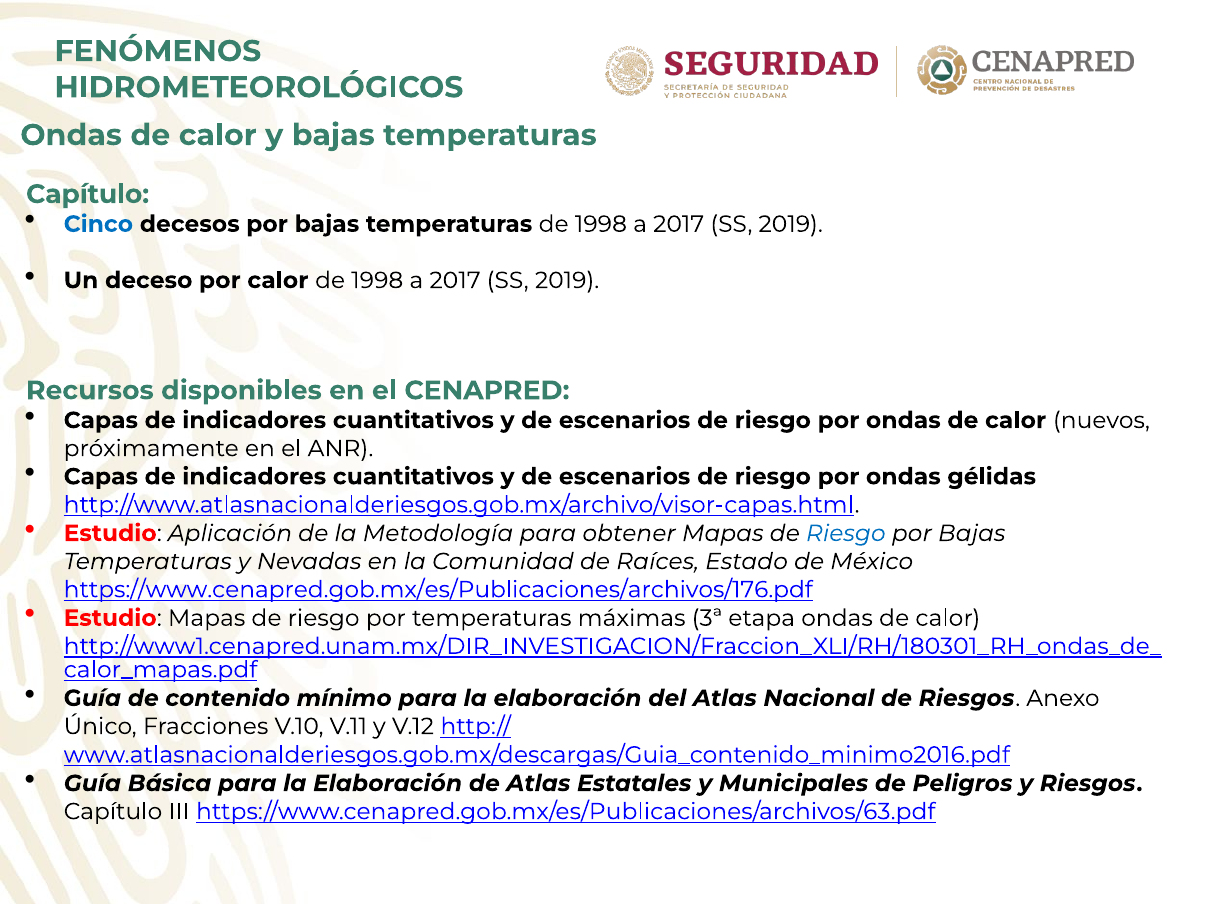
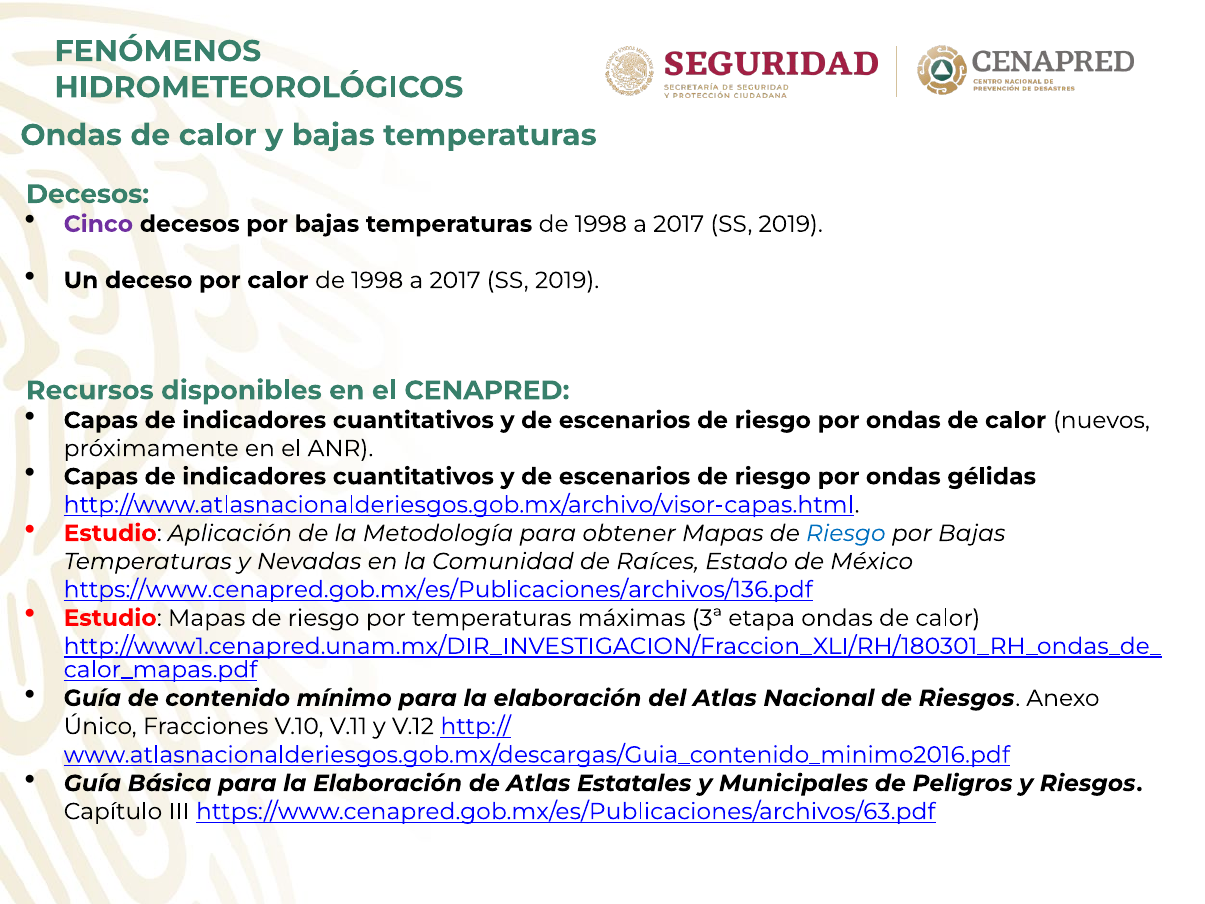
Capítulo at (88, 194): Capítulo -> Decesos
Cinco colour: blue -> purple
https://www.cenapred.gob.mx/es/Publicaciones/archivos/176.pdf: https://www.cenapred.gob.mx/es/Publicaciones/archivos/176.pdf -> https://www.cenapred.gob.mx/es/Publicaciones/archivos/136.pdf
